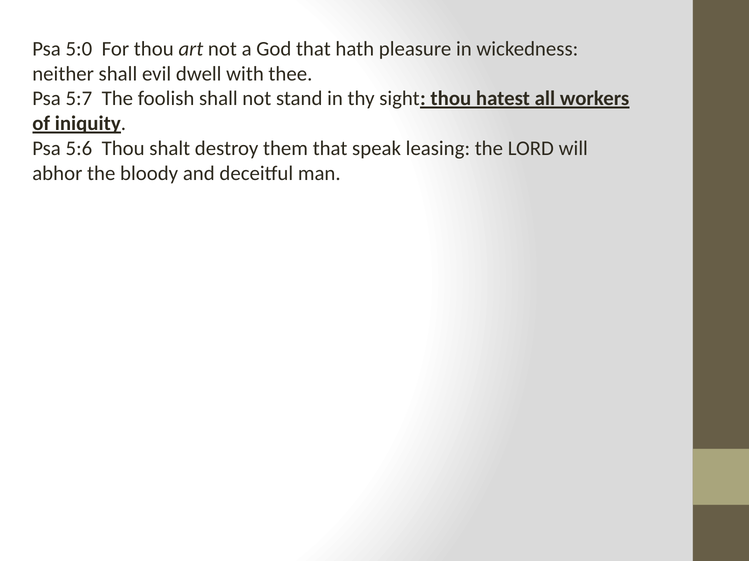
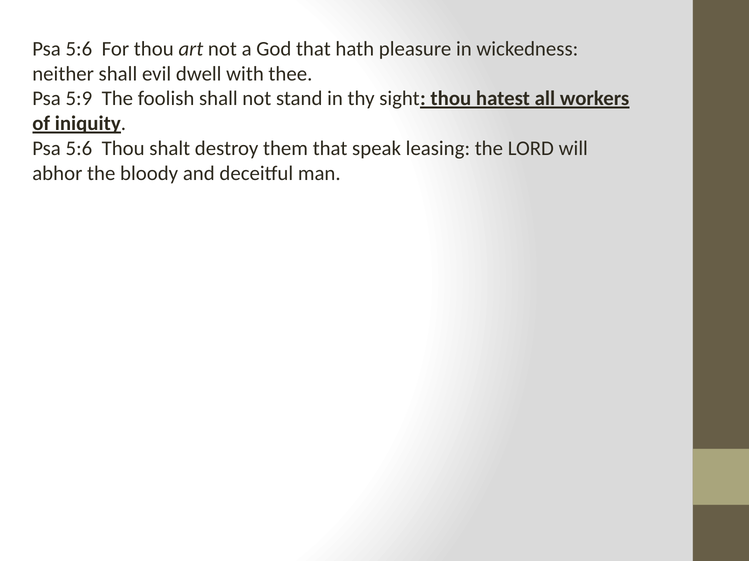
5:0 at (79, 49): 5:0 -> 5:6
5:7: 5:7 -> 5:9
